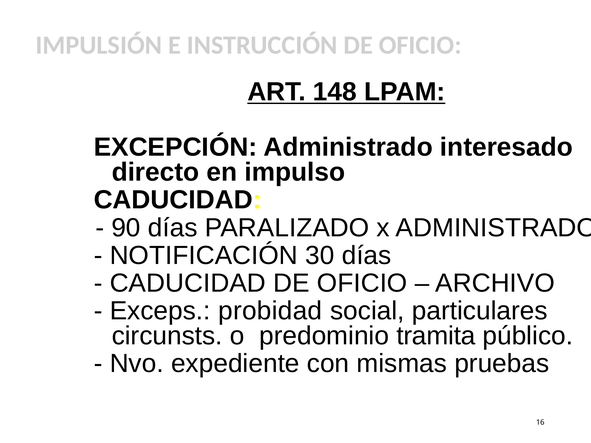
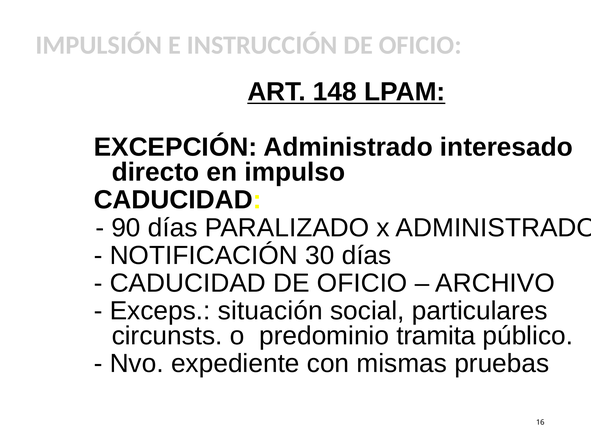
probidad: probidad -> situación
